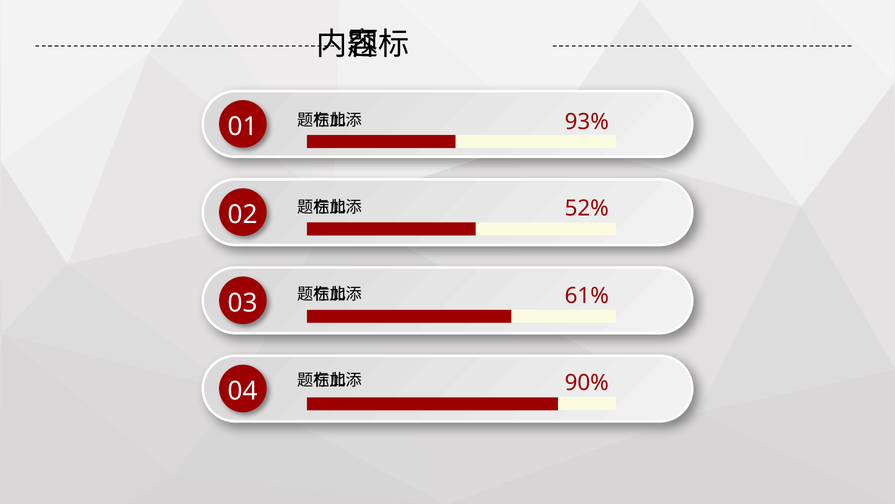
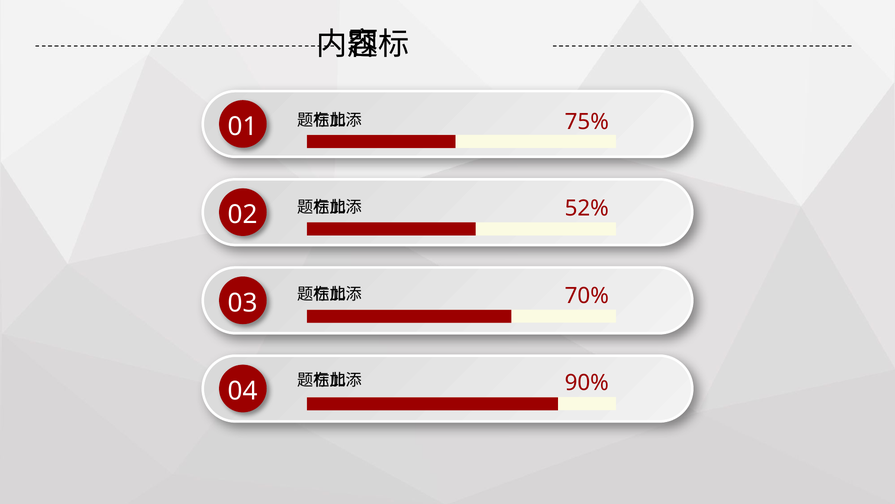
93%: 93% -> 75%
61%: 61% -> 70%
